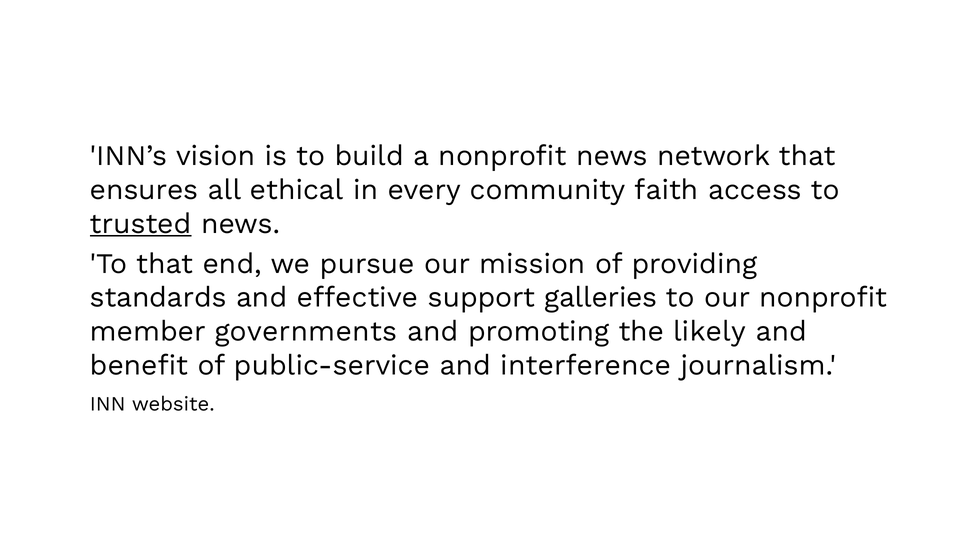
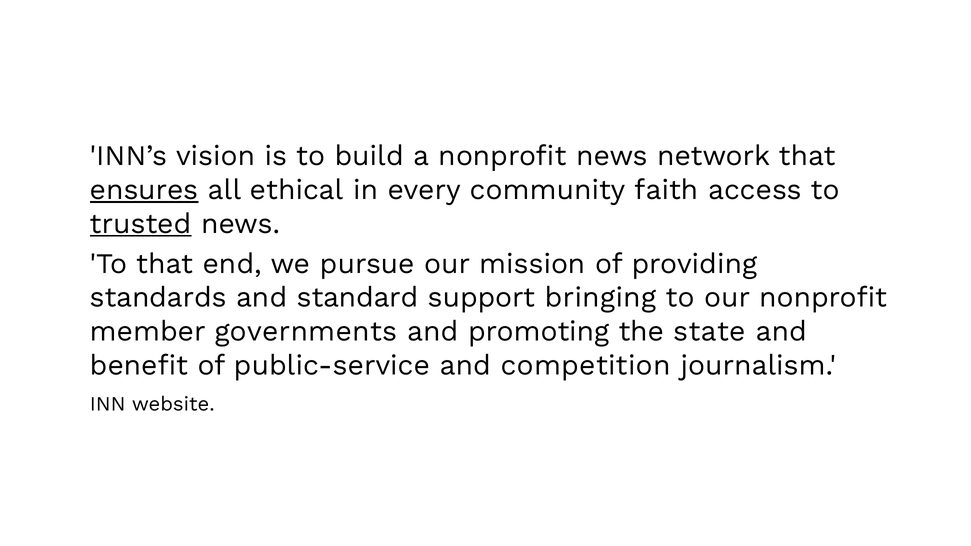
ensures underline: none -> present
effective: effective -> standard
galleries: galleries -> bringing
likely: likely -> state
interference: interference -> competition
